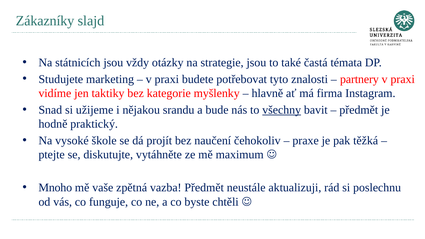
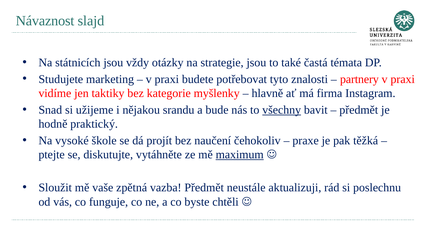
Zákazníky: Zákazníky -> Návaznost
maximum underline: none -> present
Mnoho: Mnoho -> Sloužit
